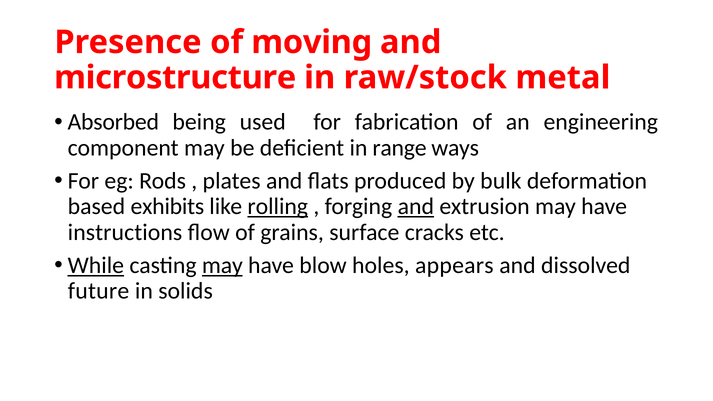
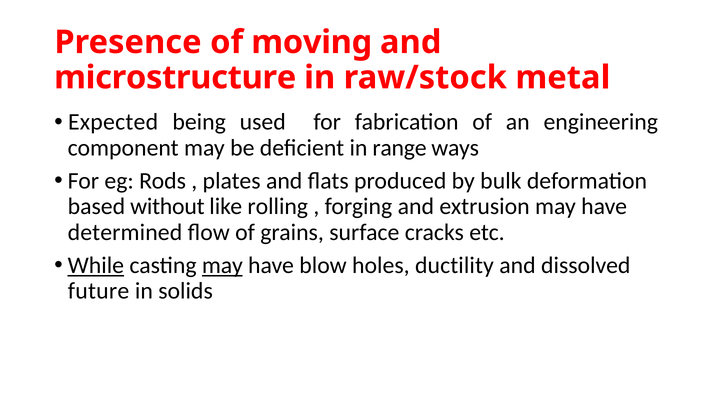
Absorbed: Absorbed -> Expected
exhibits: exhibits -> without
rolling underline: present -> none
and at (416, 207) underline: present -> none
instructions: instructions -> determined
appears: appears -> ductility
